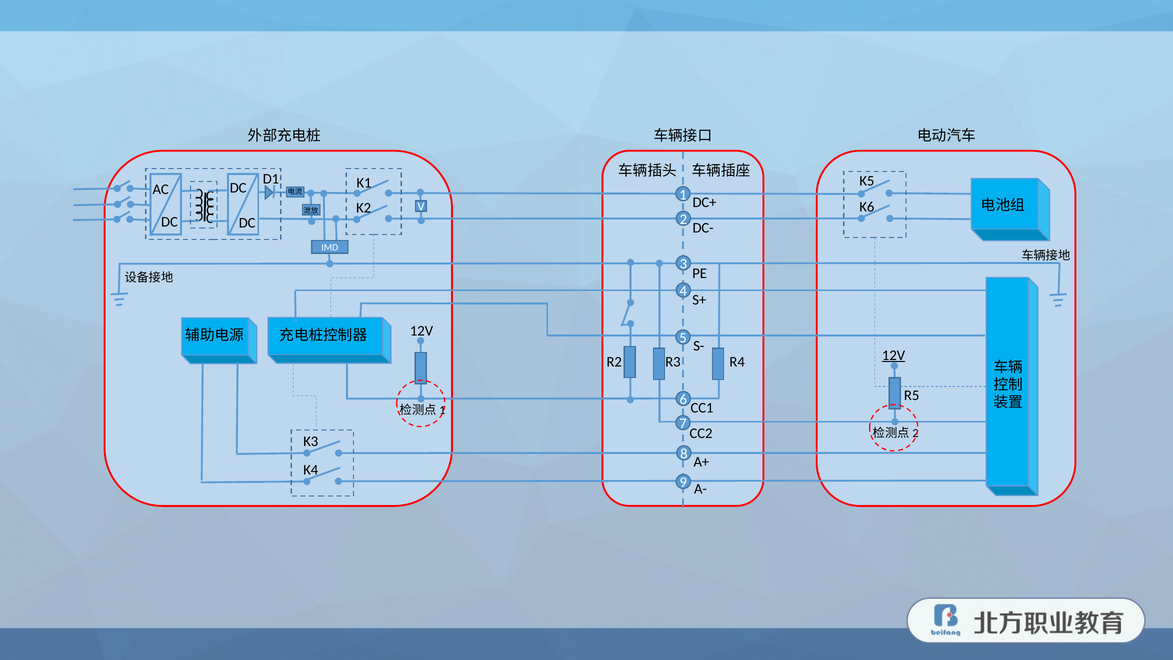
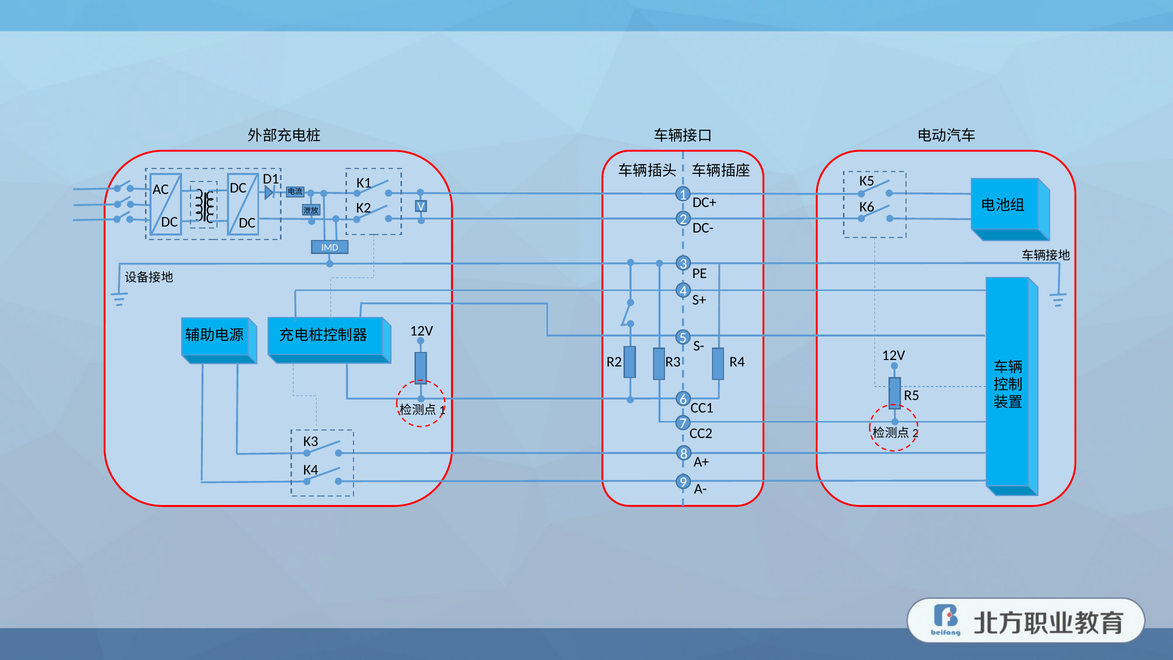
12V at (894, 355) underline: present -> none
